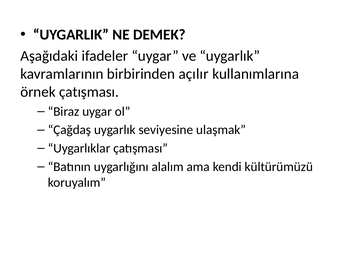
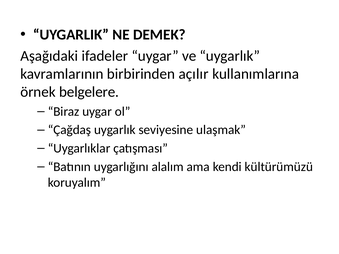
örnek çatışması: çatışması -> belgelere
